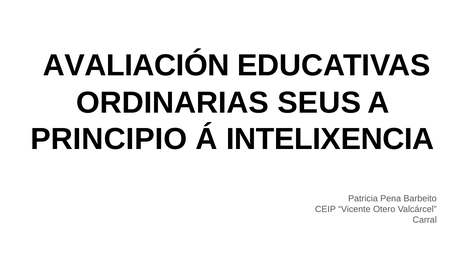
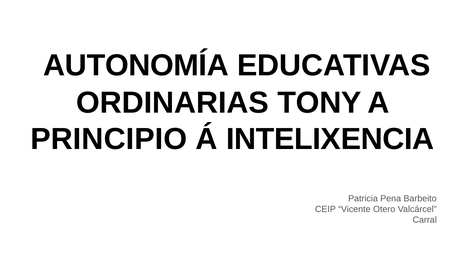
AVALIACIÓN: AVALIACIÓN -> AUTONOMÍA
SEUS: SEUS -> TONY
